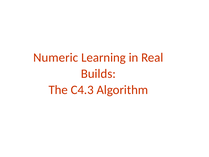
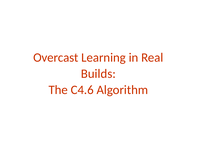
Numeric: Numeric -> Overcast
C4.3: C4.3 -> C4.6
